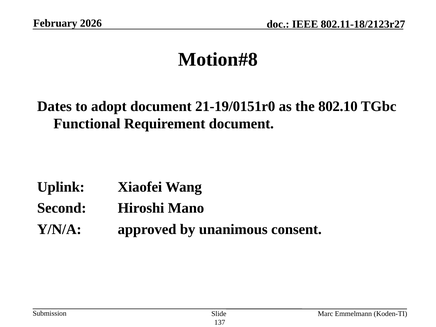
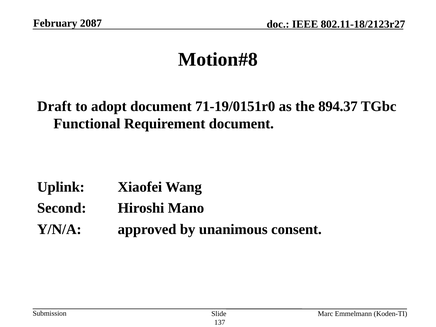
2026: 2026 -> 2087
Dates: Dates -> Draft
21-19/0151r0: 21-19/0151r0 -> 71-19/0151r0
802.10: 802.10 -> 894.37
